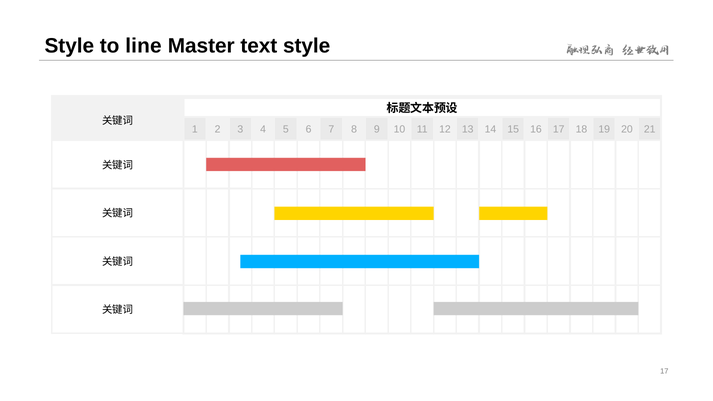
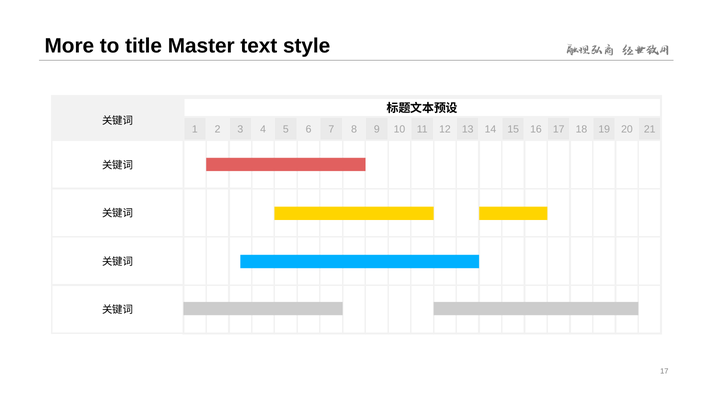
Style at (69, 46): Style -> More
line: line -> title
